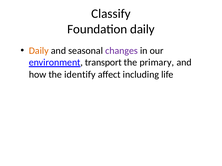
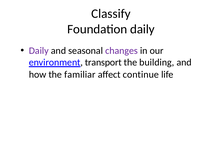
Daily at (39, 51) colour: orange -> purple
primary: primary -> building
identify: identify -> familiar
including: including -> continue
